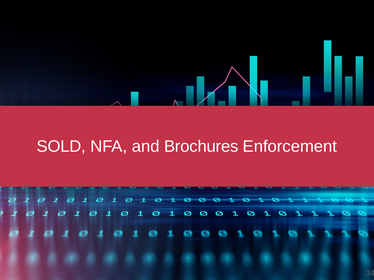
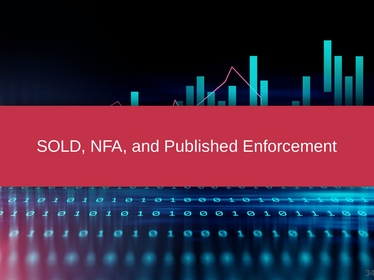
Brochures: Brochures -> Published
